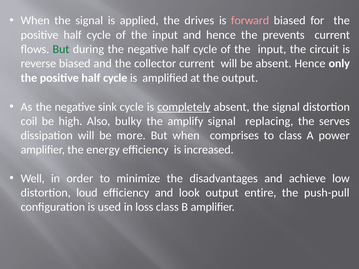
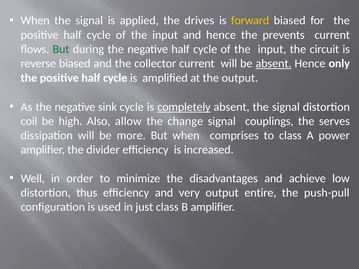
forward colour: pink -> yellow
absent at (273, 64) underline: none -> present
bulky: bulky -> allow
amplify: amplify -> change
replacing: replacing -> couplings
energy: energy -> divider
loud: loud -> thus
look: look -> very
loss: loss -> just
